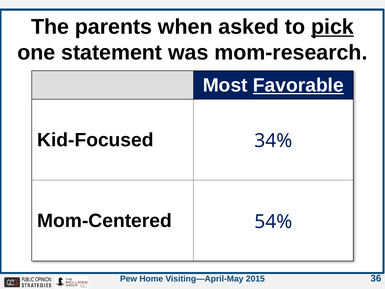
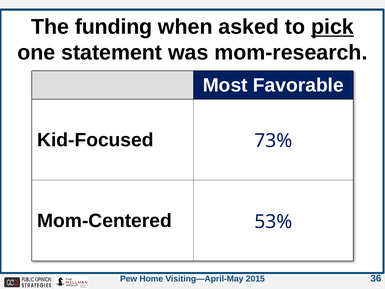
parents: parents -> funding
Favorable underline: present -> none
34%: 34% -> 73%
54%: 54% -> 53%
